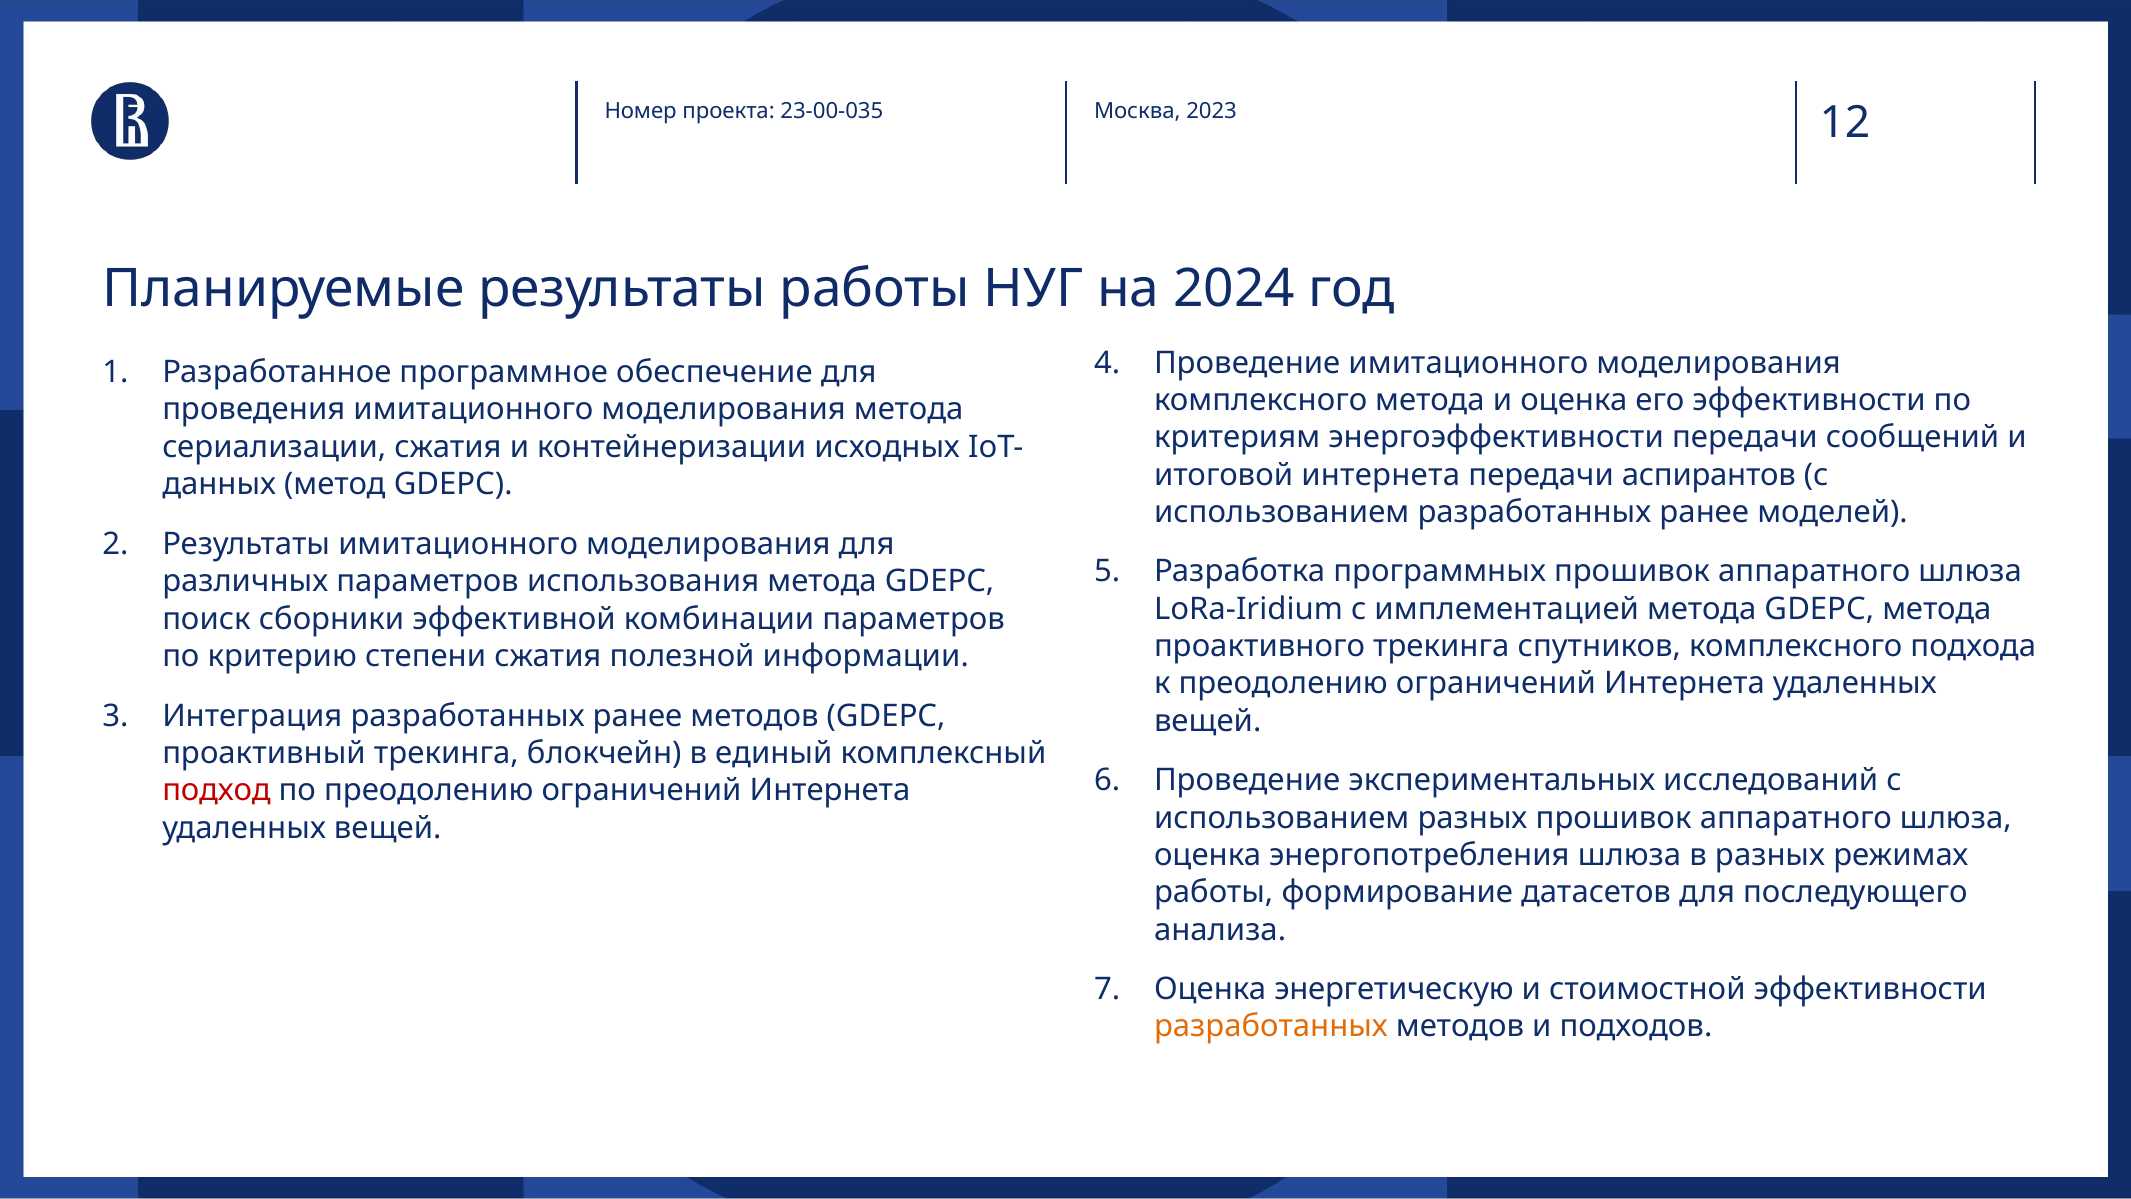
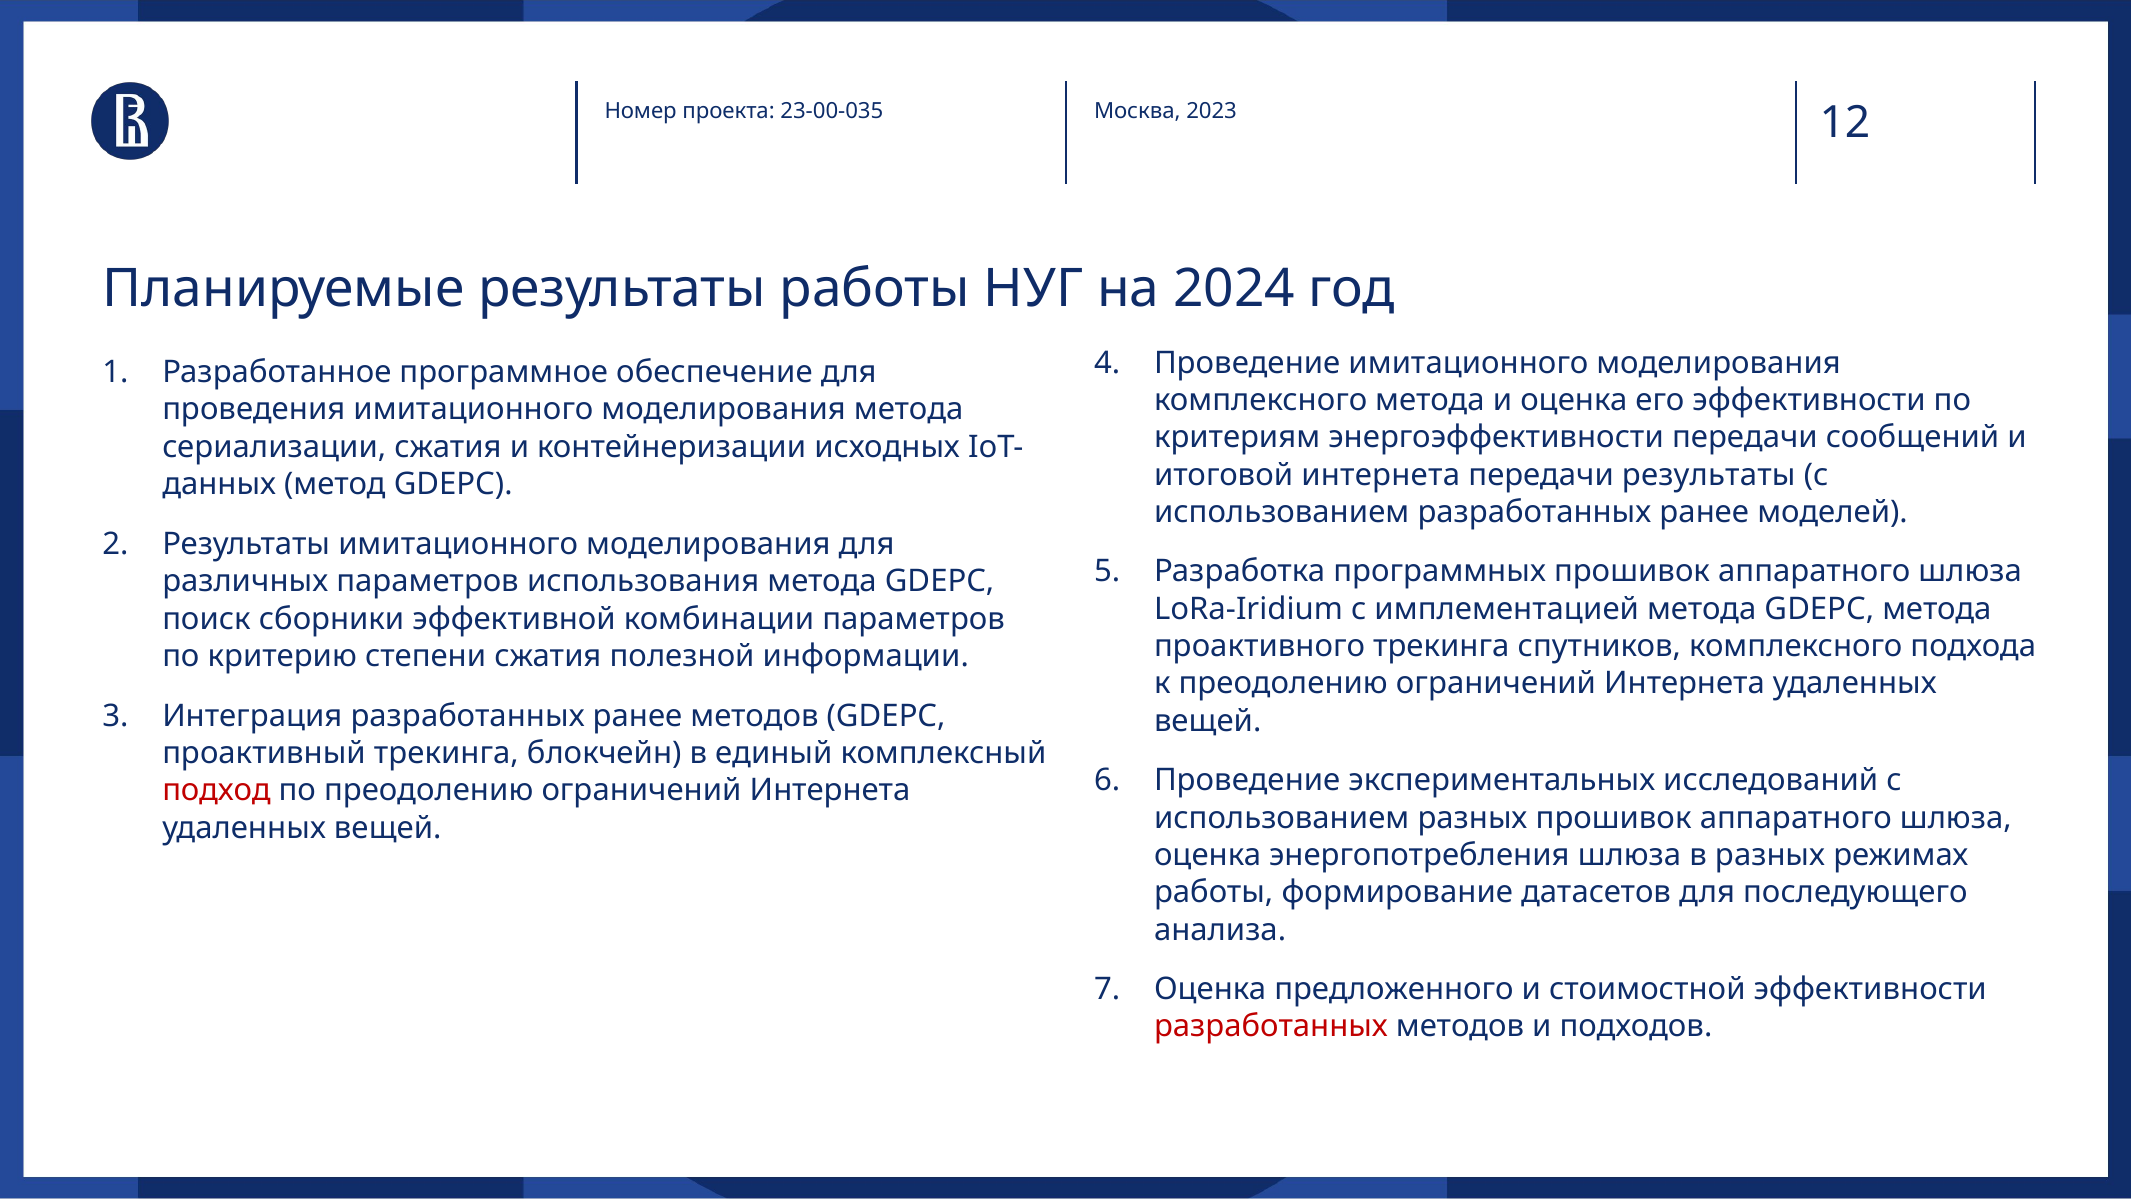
передачи аспирантов: аспирантов -> результаты
энергетическую: энергетическую -> предложенного
разработанных at (1271, 1026) colour: orange -> red
